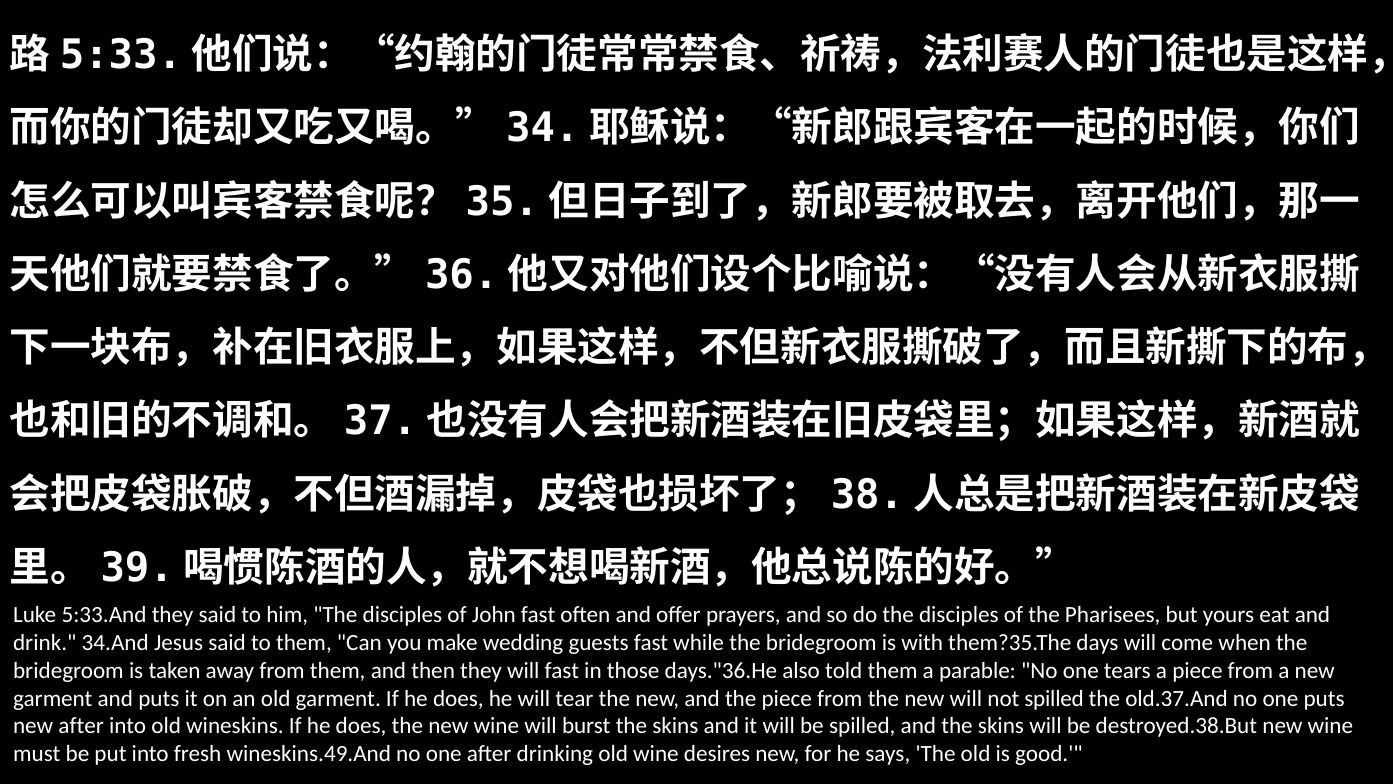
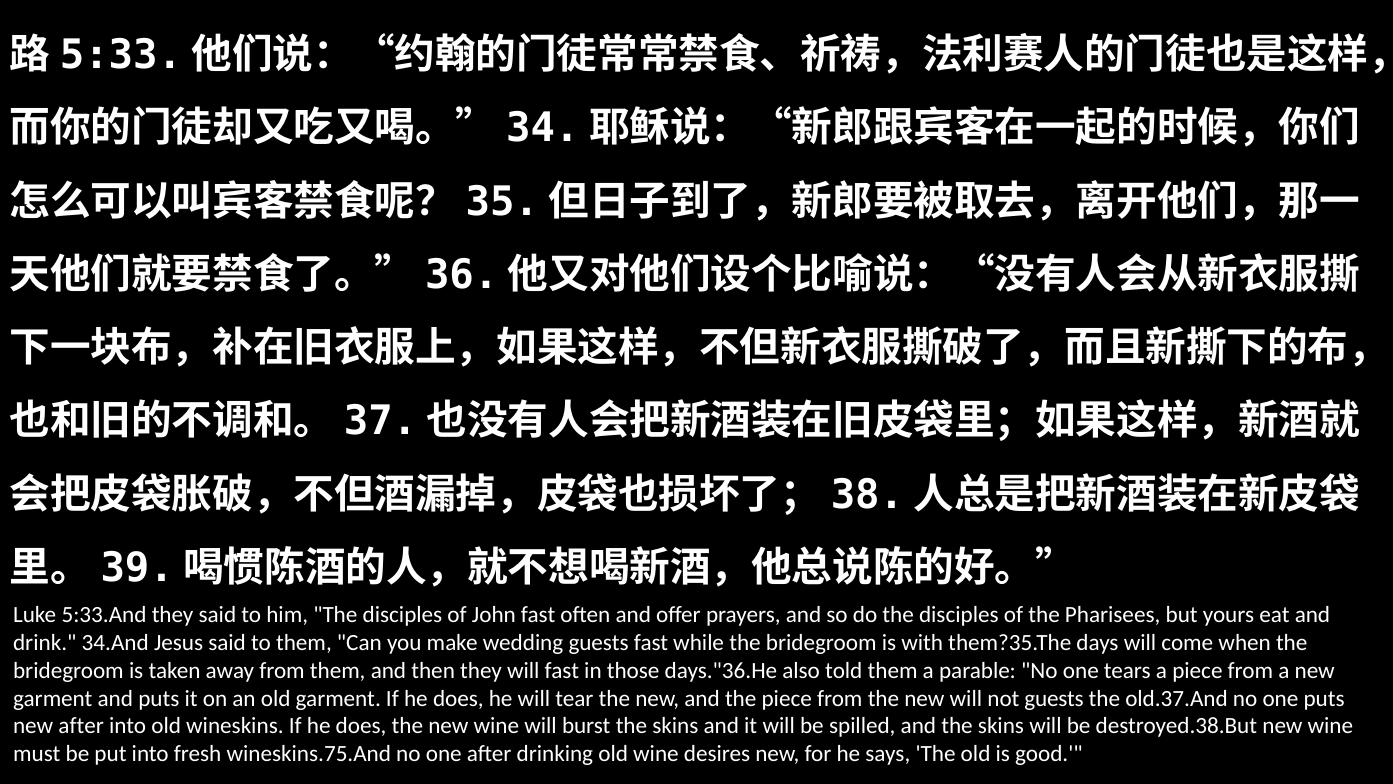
not spilled: spilled -> guests
wineskins.49.And: wineskins.49.And -> wineskins.75.And
